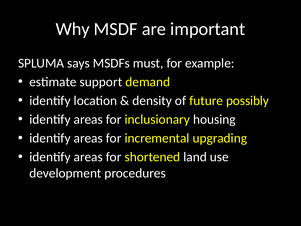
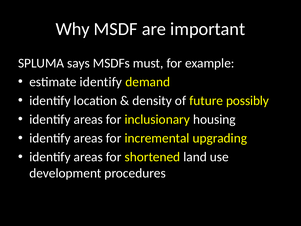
estimate support: support -> identify
